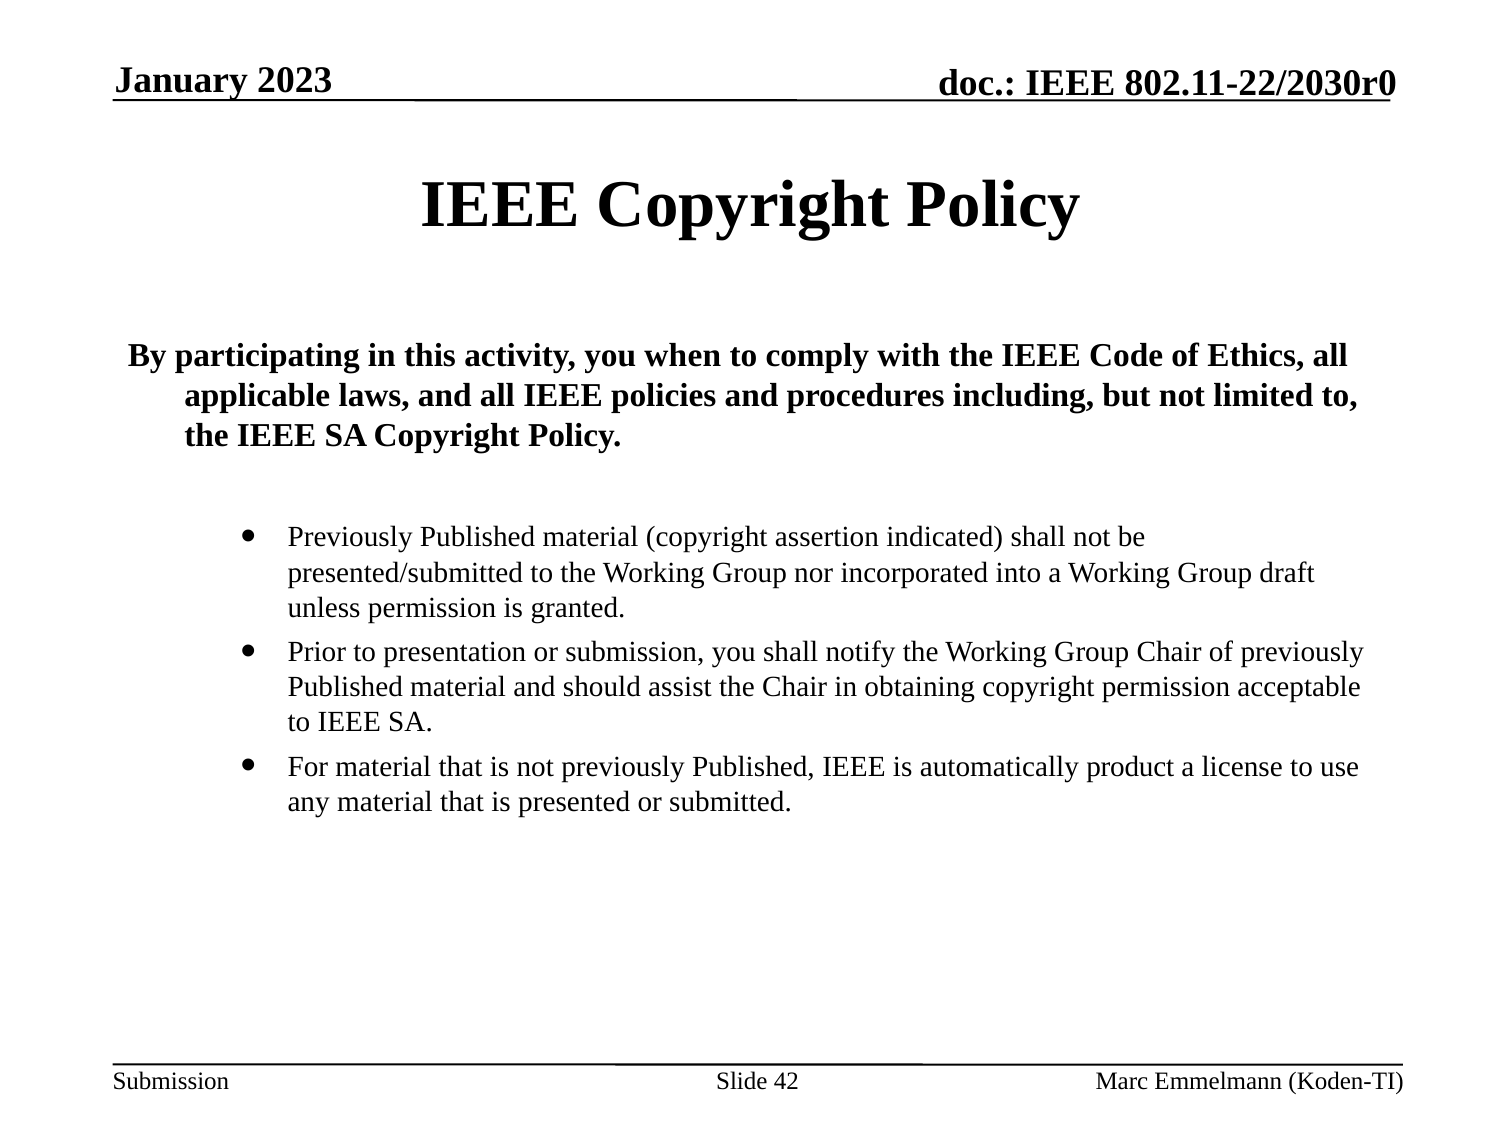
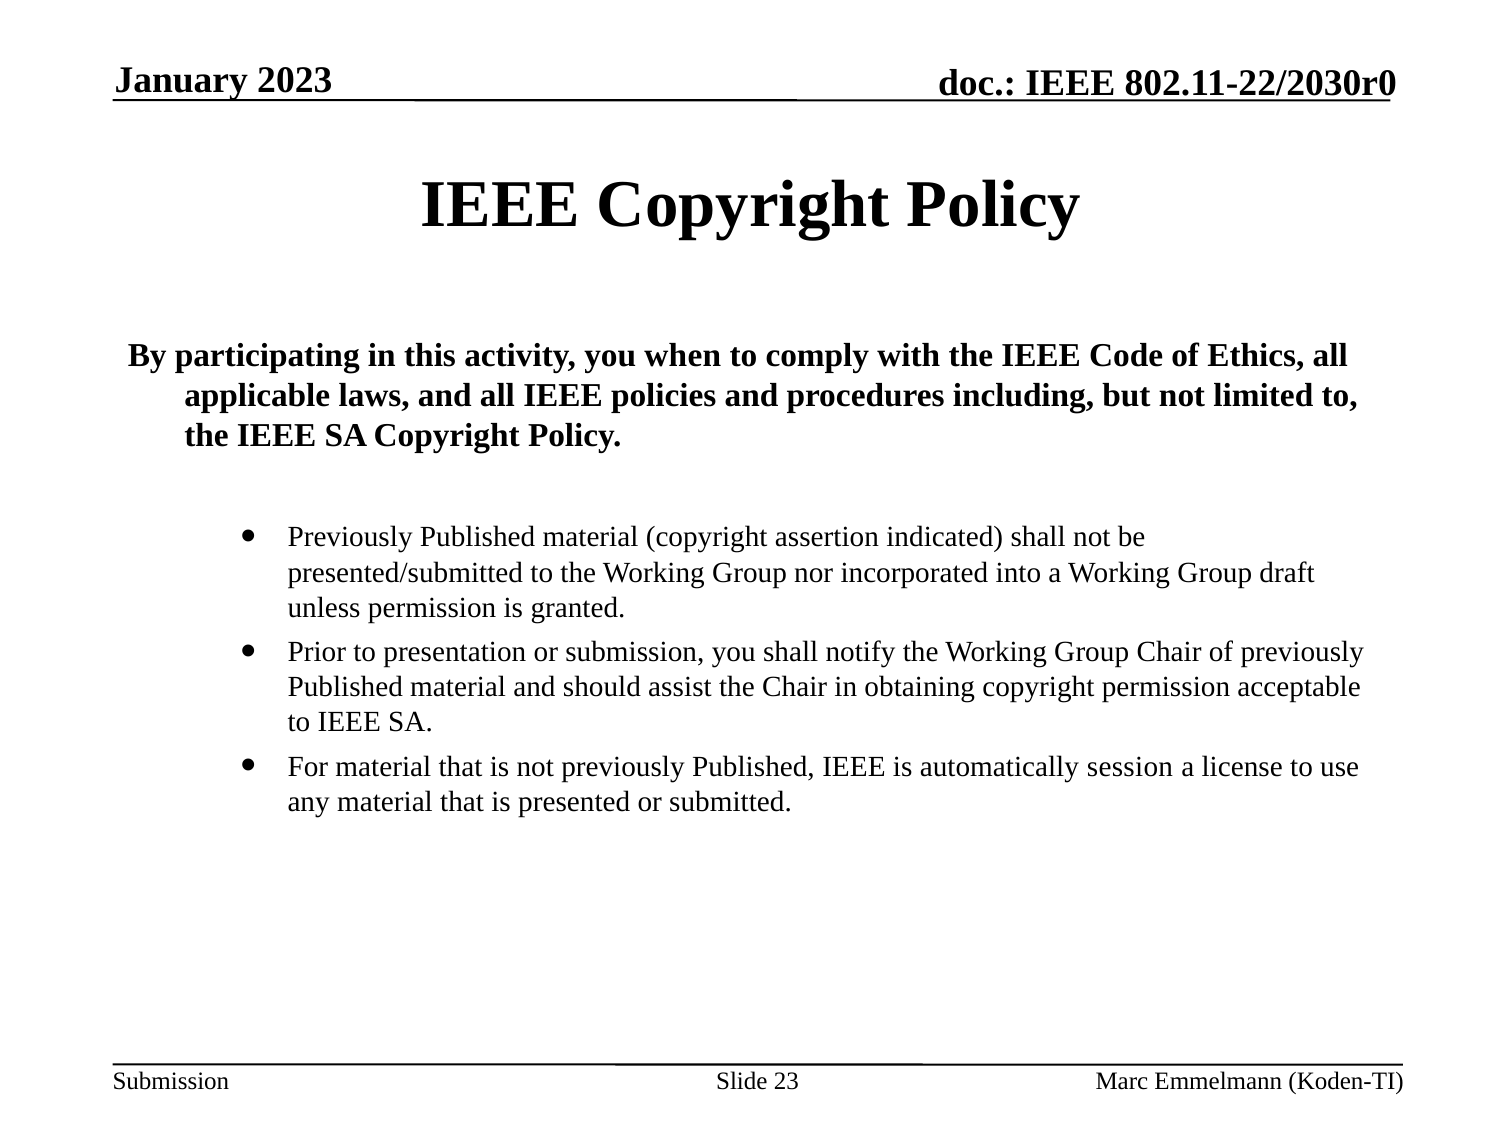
product: product -> session
42: 42 -> 23
